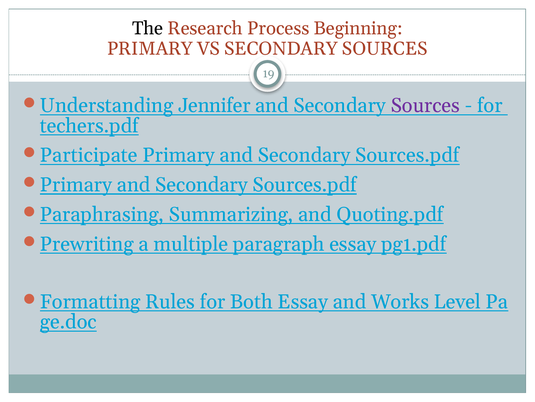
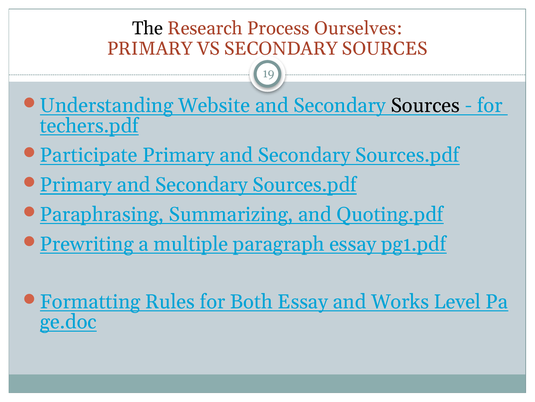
Beginning: Beginning -> Ourselves
Jennifer: Jennifer -> Website
Sources at (425, 105) colour: purple -> black
